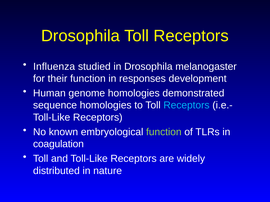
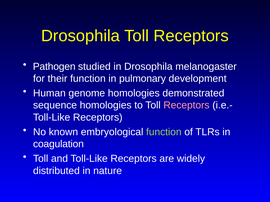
Influenza: Influenza -> Pathogen
responses: responses -> pulmonary
Receptors at (186, 106) colour: light blue -> pink
